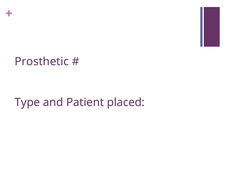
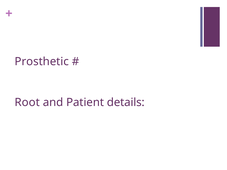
Type: Type -> Root
placed: placed -> details
